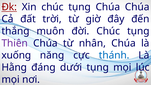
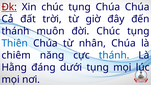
thắng at (15, 31): thắng -> thánh
Thiên colour: purple -> blue
xuống: xuống -> chiêm
